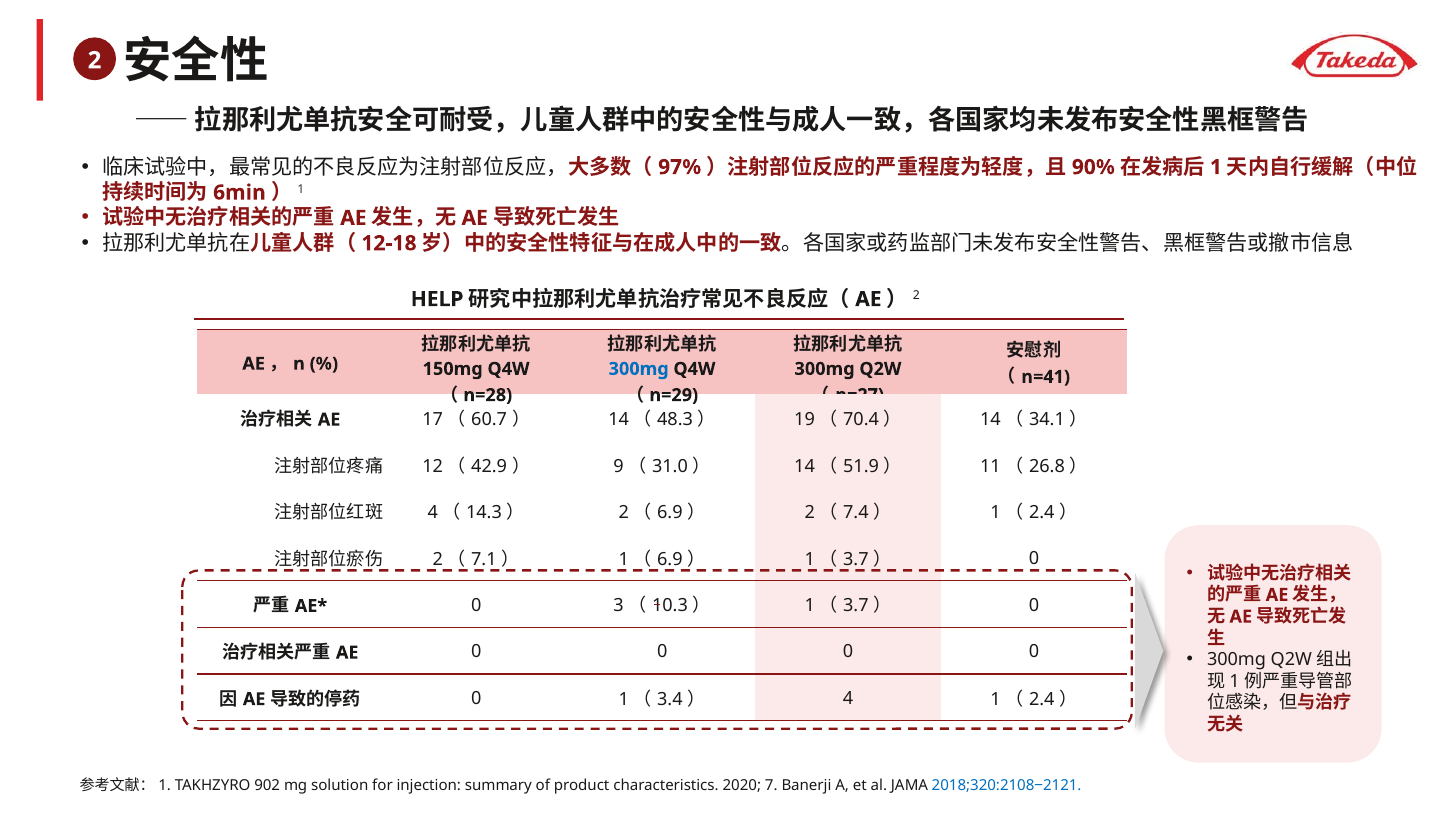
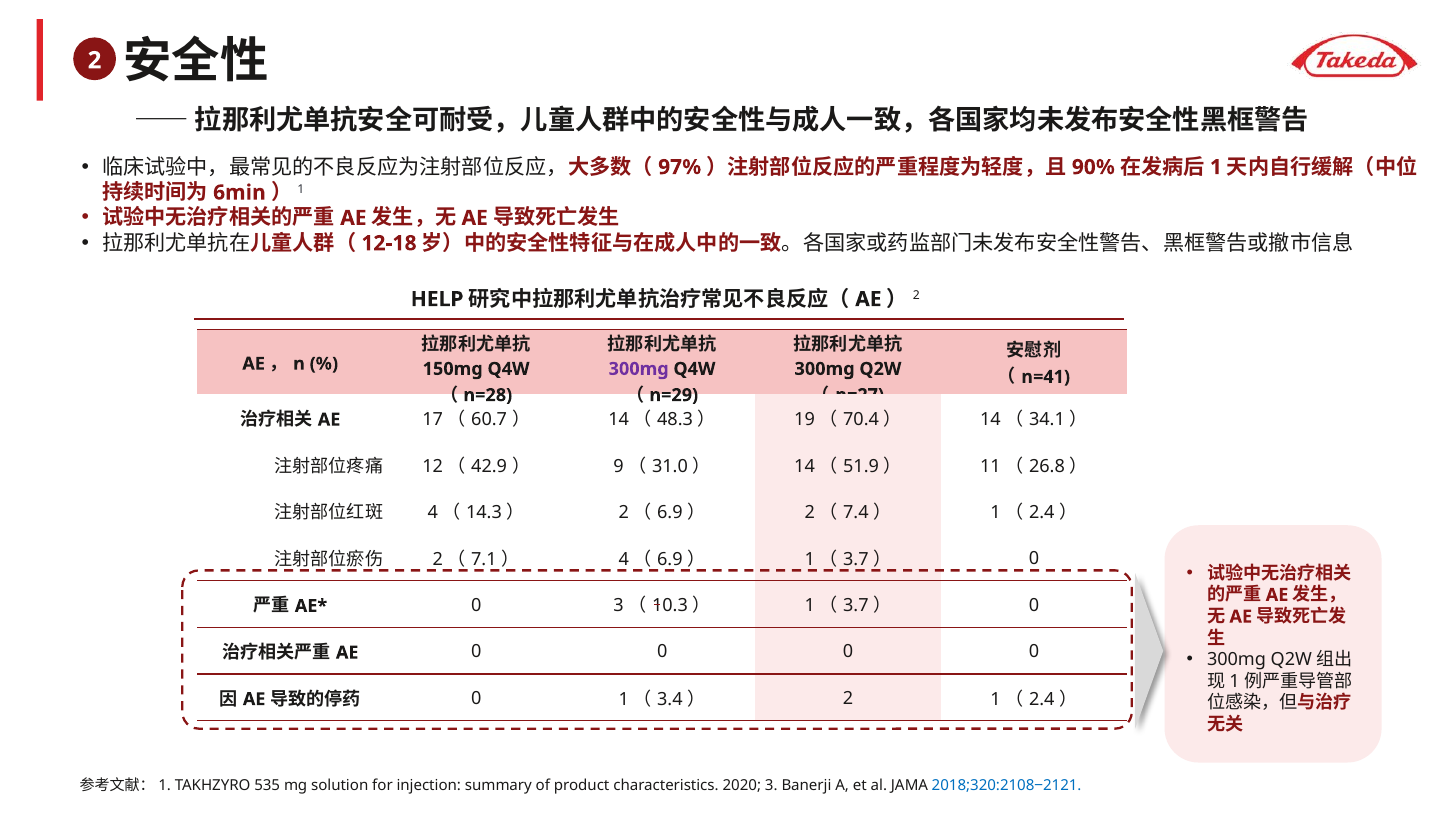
300mg at (639, 369) colour: blue -> purple
1 at (624, 559): 1 -> 4
4 at (848, 698): 4 -> 2
902: 902 -> 535
2020 7: 7 -> 3
